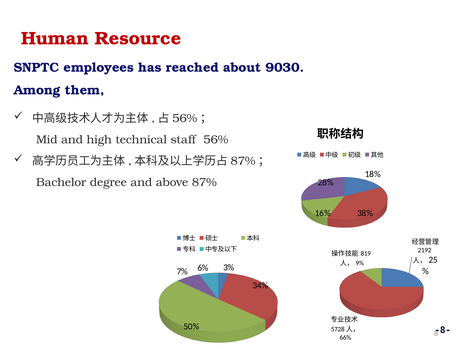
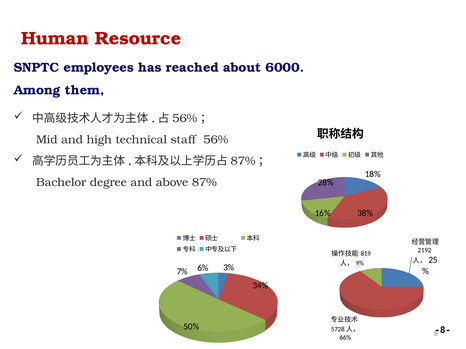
9030: 9030 -> 6000
